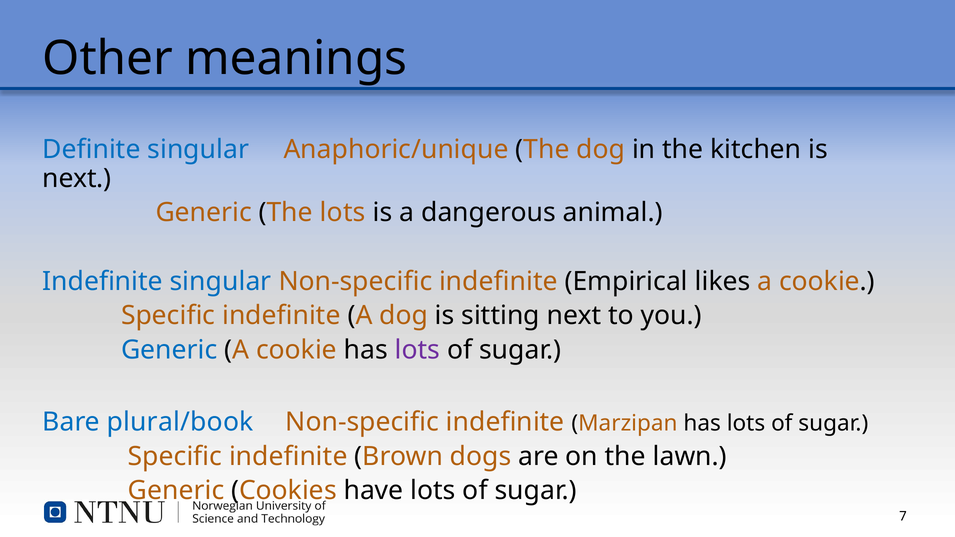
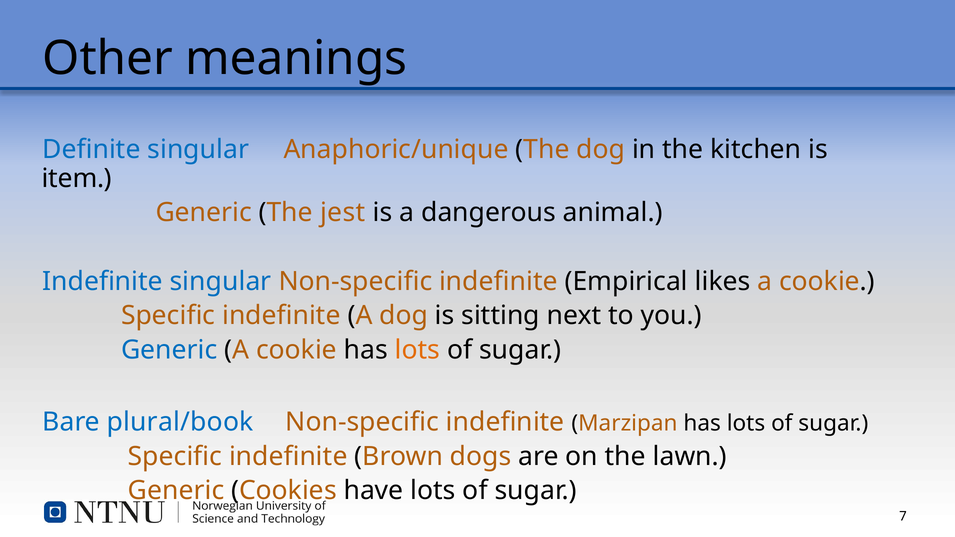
next at (77, 178): next -> item
The lots: lots -> jest
lots at (417, 350) colour: purple -> orange
